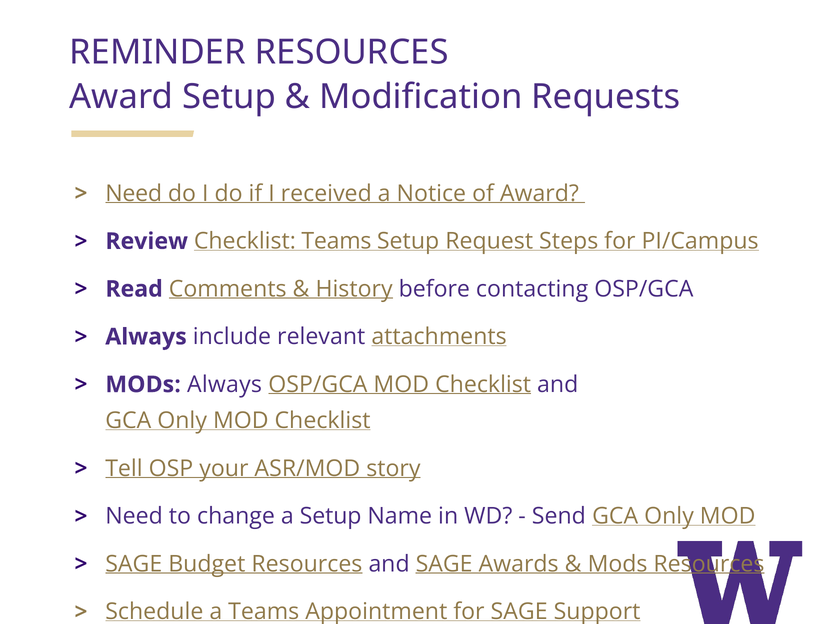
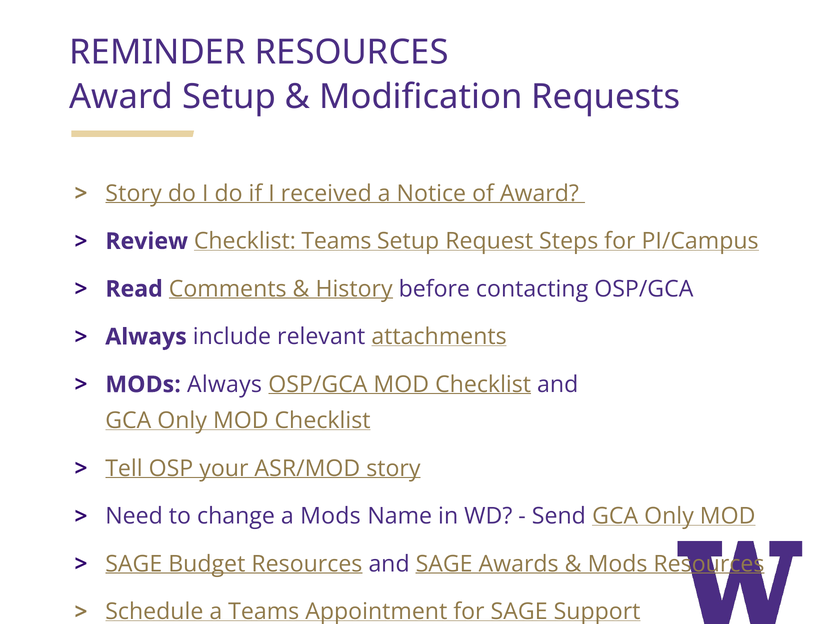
Need at (134, 193): Need -> Story
a Setup: Setup -> Mods
